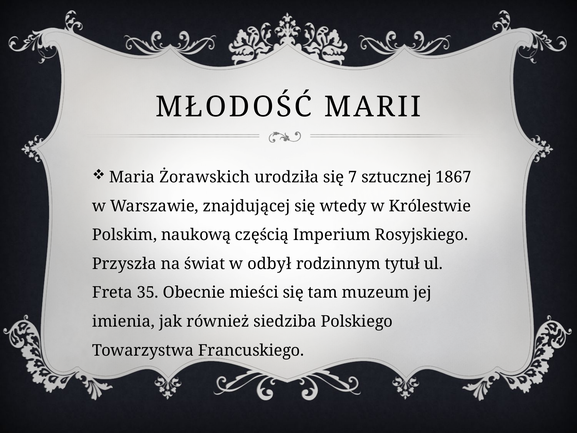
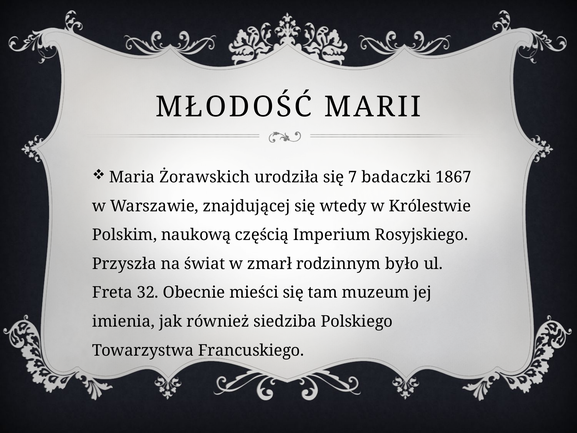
sztucznej: sztucznej -> badaczki
odbył: odbył -> zmarł
tytuł: tytuł -> było
35: 35 -> 32
